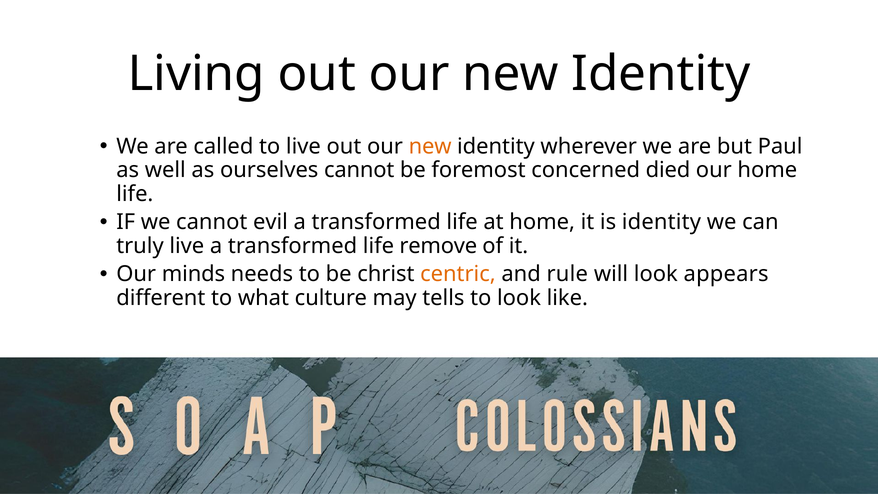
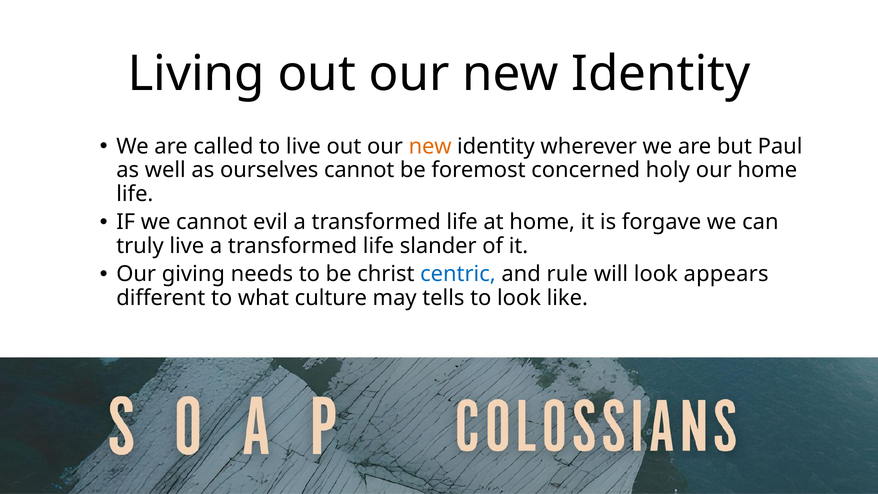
died: died -> holy
is identity: identity -> forgave
remove: remove -> slander
minds: minds -> giving
centric colour: orange -> blue
